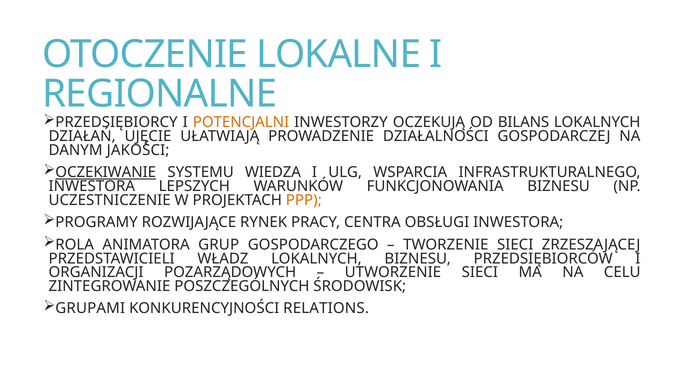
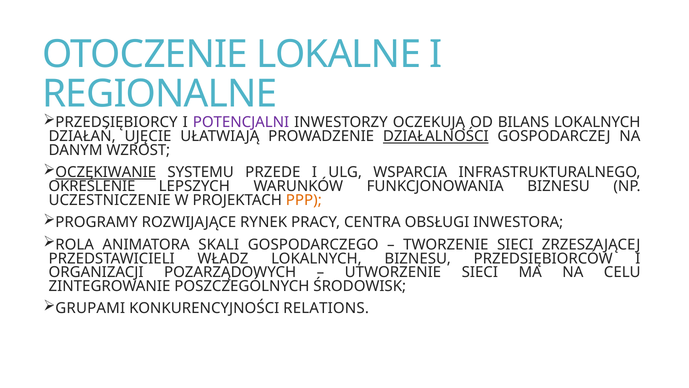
POTENCJALNI colour: orange -> purple
DZIAŁALNOŚCI underline: none -> present
JAKOŚCI: JAKOŚCI -> WZROST
WIEDZA: WIEDZA -> PRZEDE
INWESTORA at (92, 186): INWESTORA -> OKREŚLENIE
GRUP: GRUP -> SKALI
